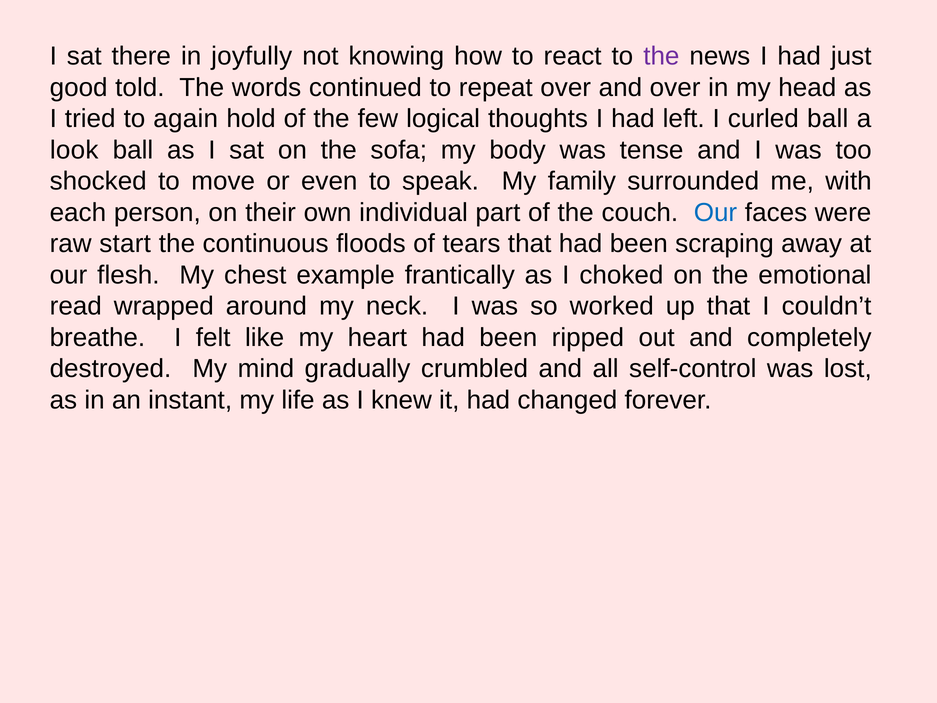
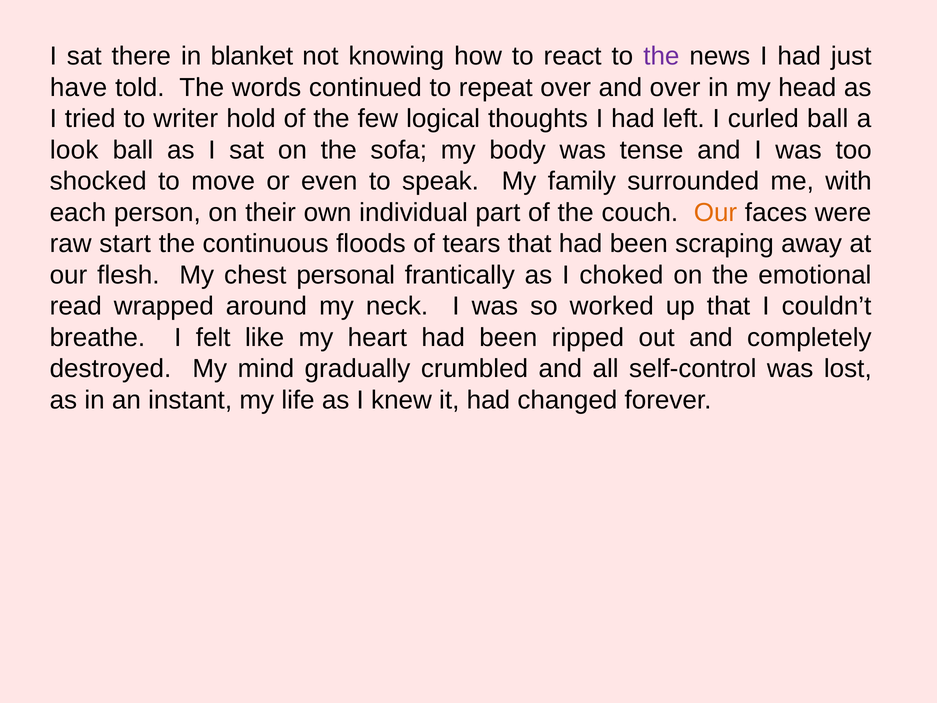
joyfully: joyfully -> blanket
good: good -> have
again: again -> writer
Our at (715, 212) colour: blue -> orange
example: example -> personal
